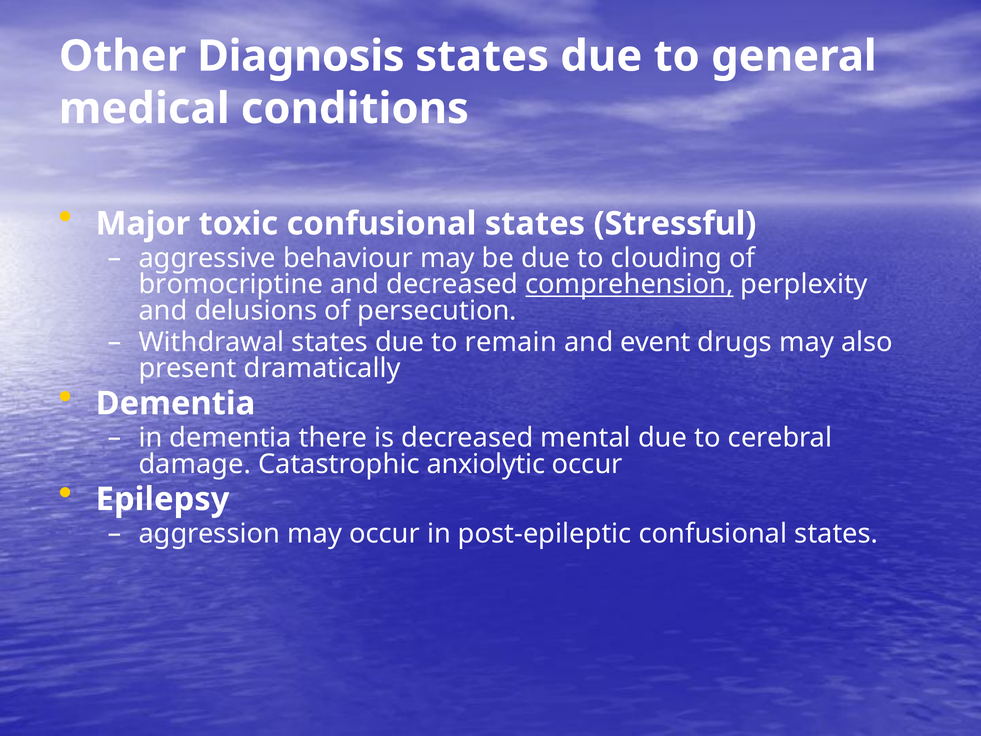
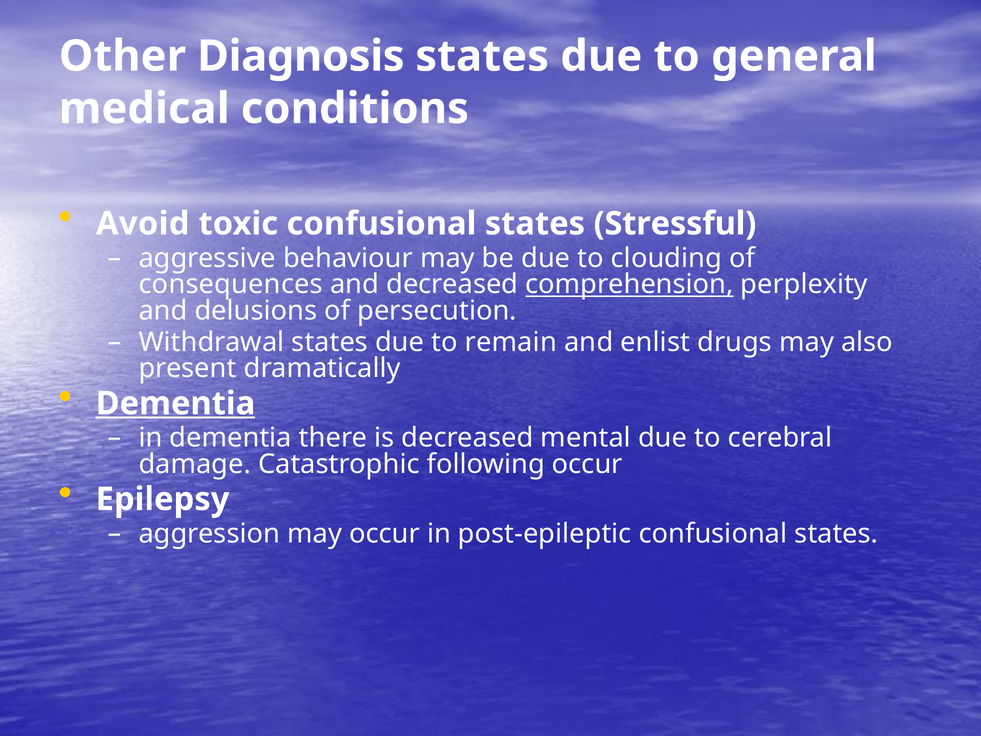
Major: Major -> Avoid
bromocriptine: bromocriptine -> consequences
event: event -> enlist
Dementia at (175, 403) underline: none -> present
anxiolytic: anxiolytic -> following
